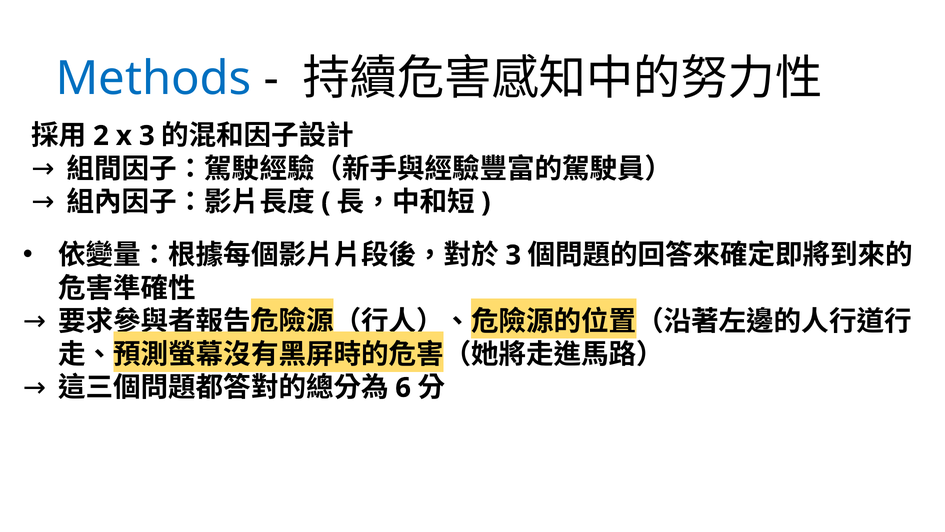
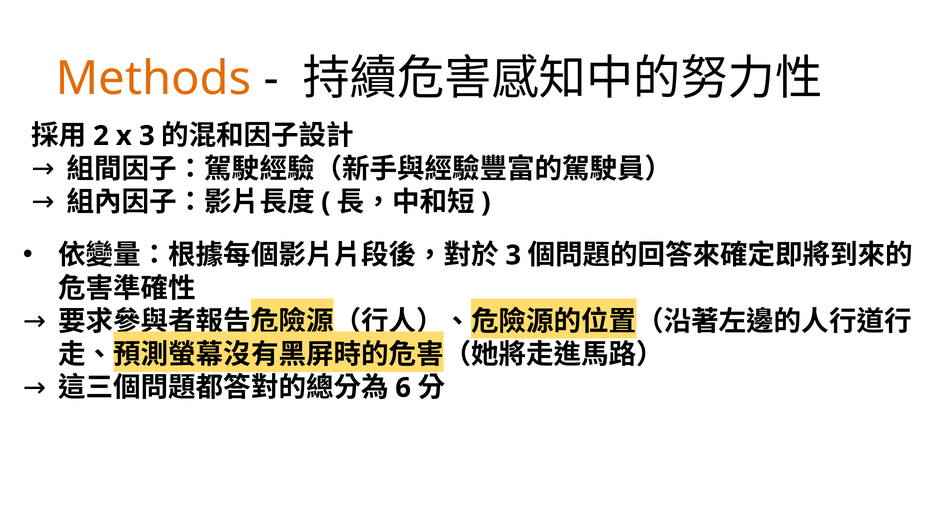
Methods colour: blue -> orange
